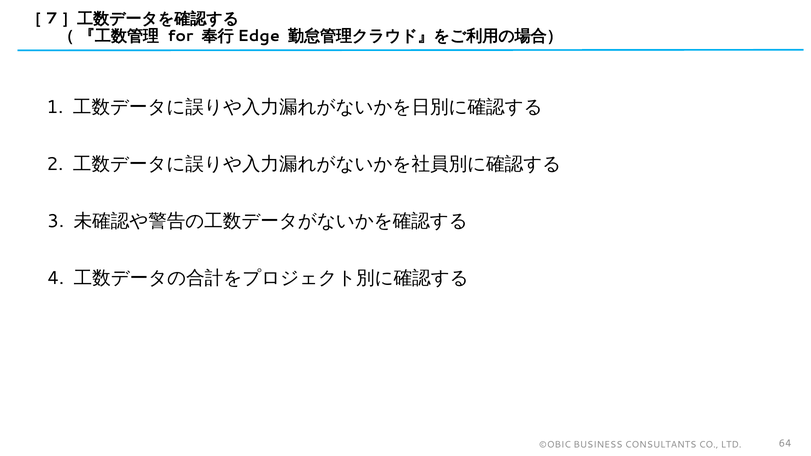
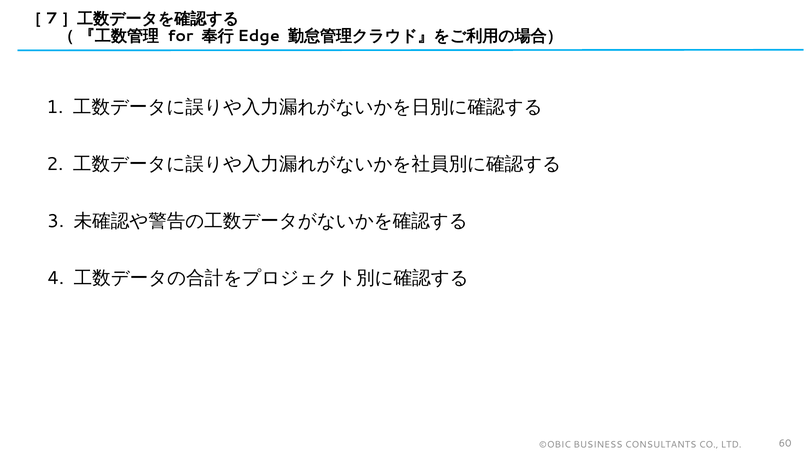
64: 64 -> 60
